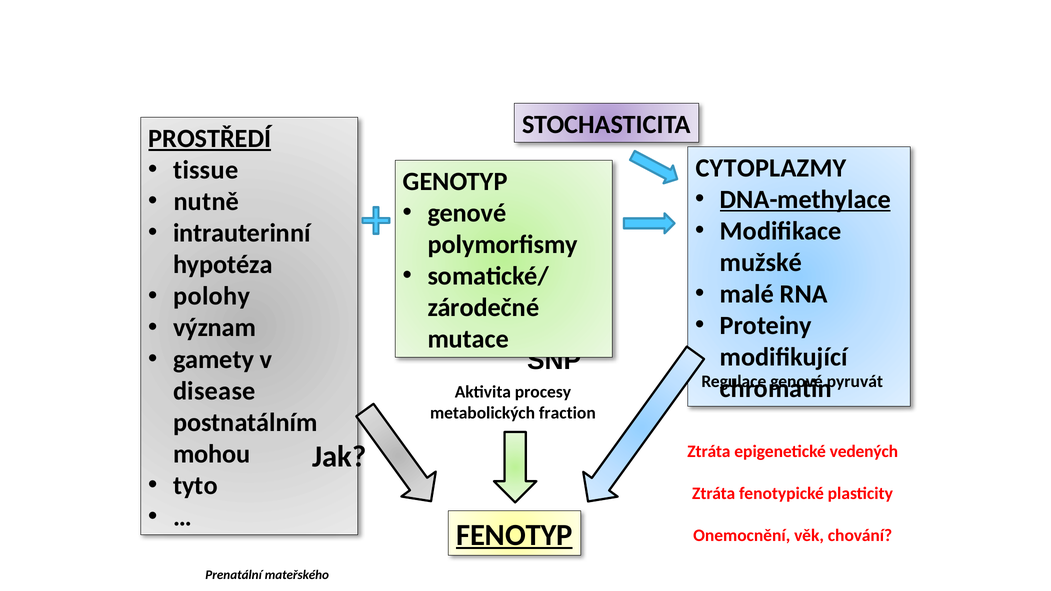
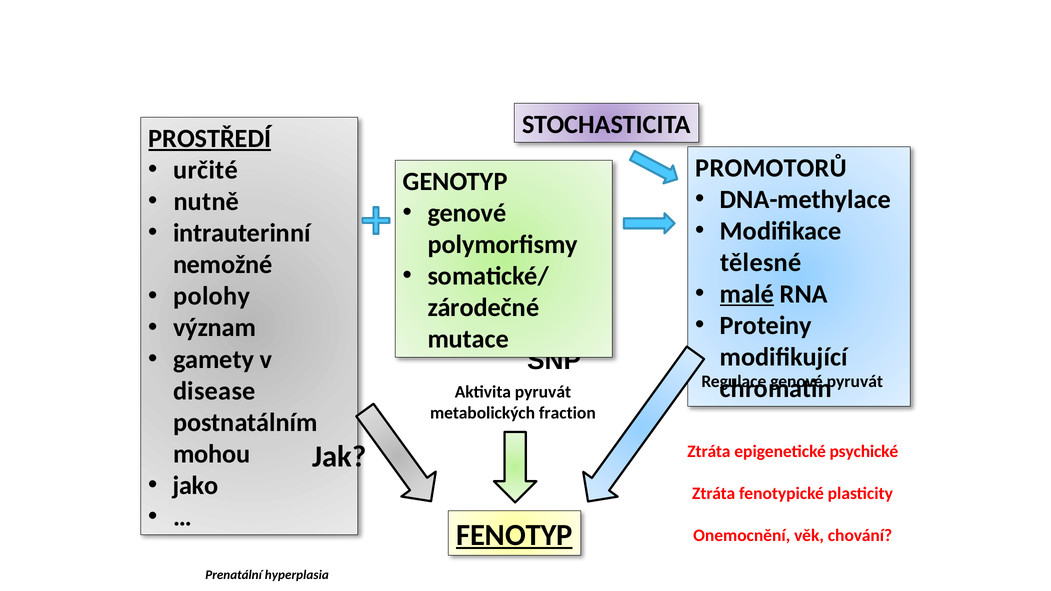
tissue: tissue -> určité
CYTOPLAZMY: CYTOPLAZMY -> PROMOTORŮ
DNA-methylace underline: present -> none
mužské: mužské -> tělesné
hypotéza: hypotéza -> nemožné
malé underline: none -> present
Aktivita procesy: procesy -> pyruvát
vedených: vedených -> psychické
tyto: tyto -> jako
mateřského: mateřského -> hyperplasia
